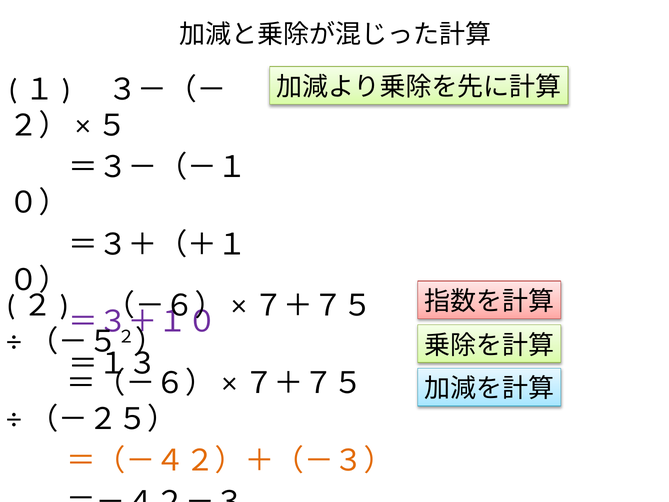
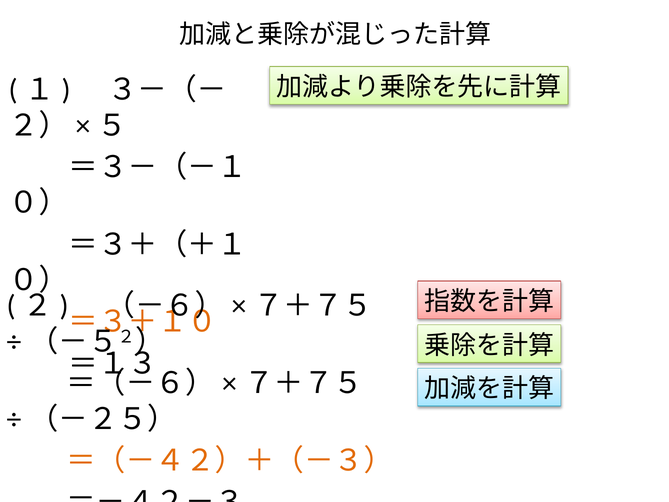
＝３＋１０ colour: purple -> orange
